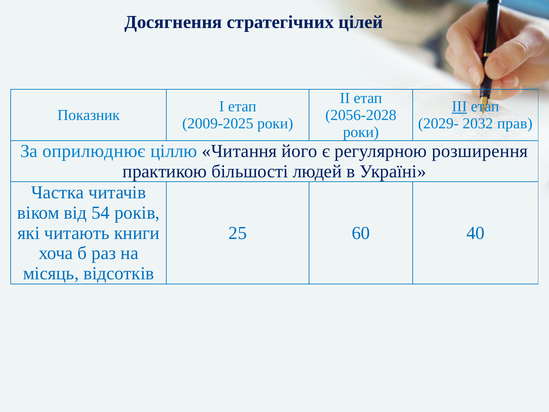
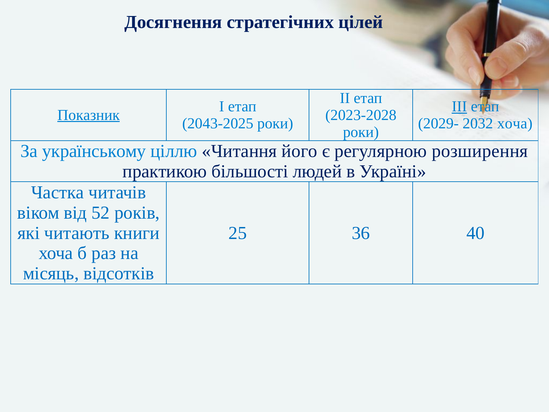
Показник underline: none -> present
2056-2028: 2056-2028 -> 2023-2028
2009-2025: 2009-2025 -> 2043-2025
2032 прав: прав -> хоча
оприлюднює: оприлюднює -> українському
54: 54 -> 52
60: 60 -> 36
